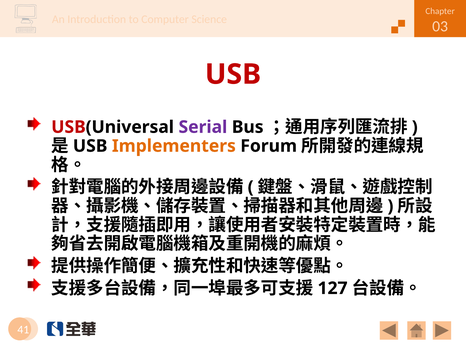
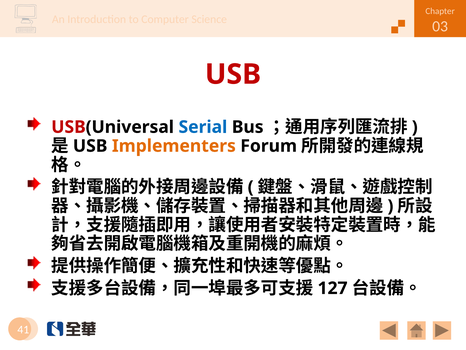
Serial colour: purple -> blue
